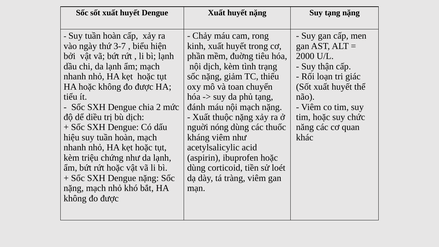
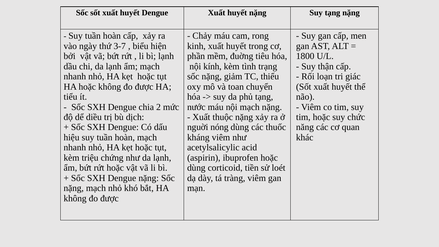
2000: 2000 -> 1800
nội dịch: dịch -> kính
đánh: đánh -> nước
